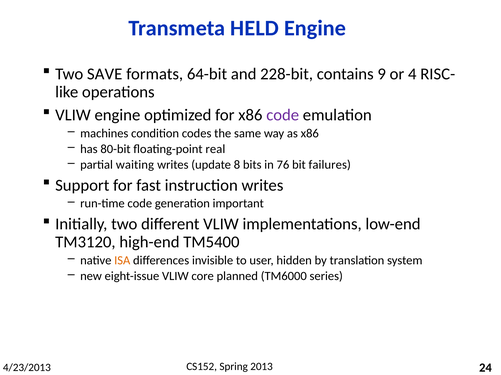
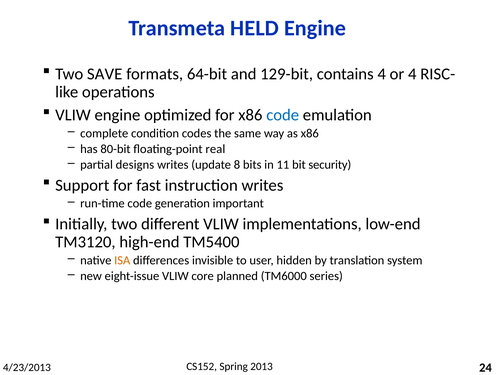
228-bit: 228-bit -> 129-bit
contains 9: 9 -> 4
code at (283, 115) colour: purple -> blue
machines: machines -> complete
waiting: waiting -> designs
76: 76 -> 11
failures: failures -> security
